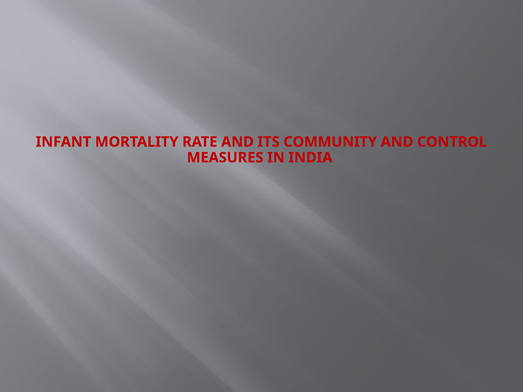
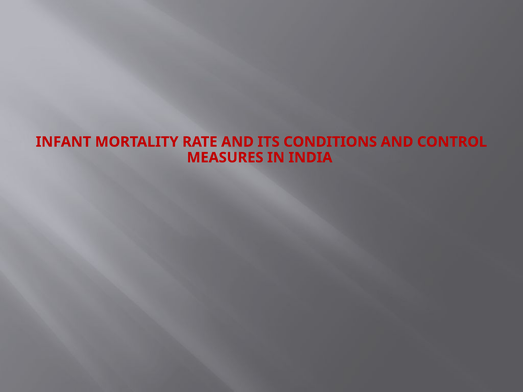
COMMUNITY: COMMUNITY -> CONDITIONS
